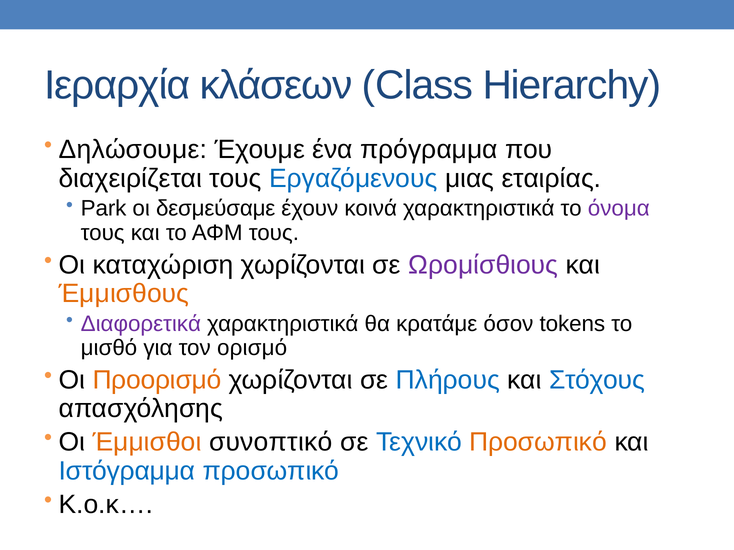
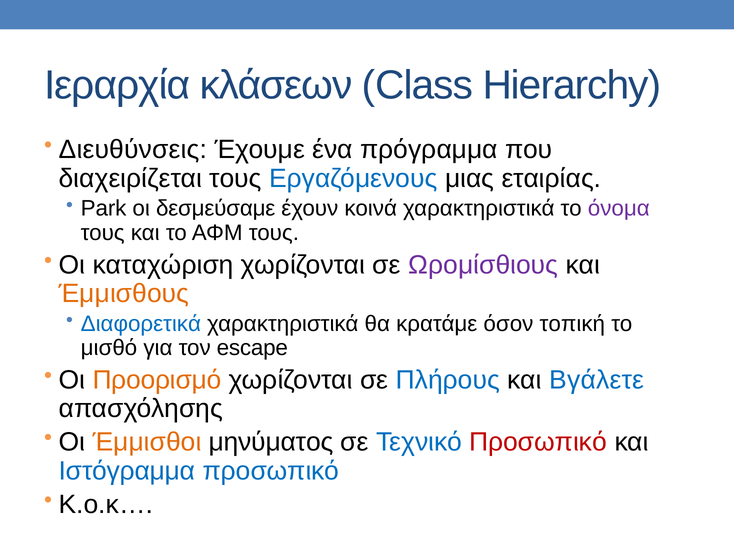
Δηλώσουμε: Δηλώσουμε -> Διευθύνσεις
Διαφορετικά colour: purple -> blue
tokens: tokens -> τοπική
ορισμό: ορισμό -> escape
Στόχους: Στόχους -> Βγάλετε
συνοπτικό: συνοπτικό -> μηνύματος
Προσωπικό at (538, 443) colour: orange -> red
